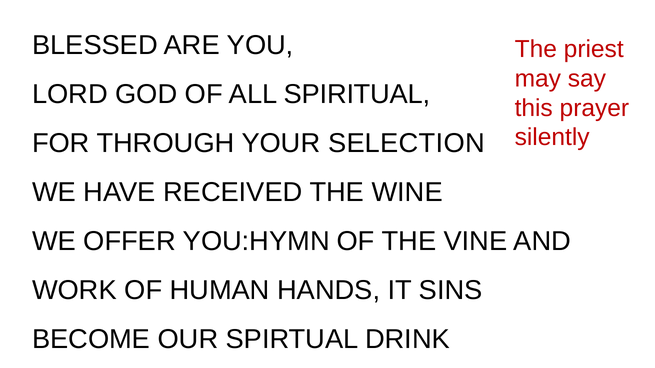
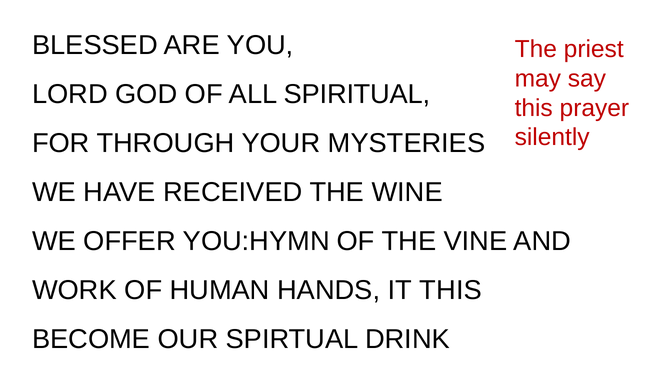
SELECTION: SELECTION -> MYSTERIES
IT SINS: SINS -> THIS
